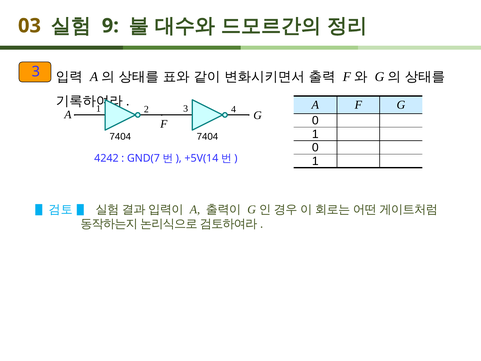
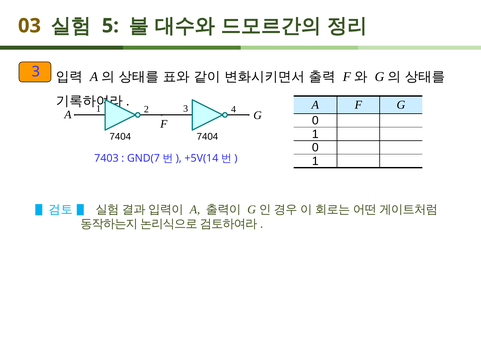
9: 9 -> 5
4242: 4242 -> 7403
